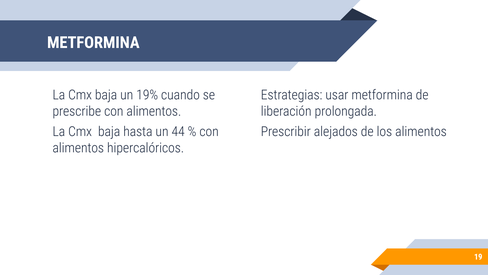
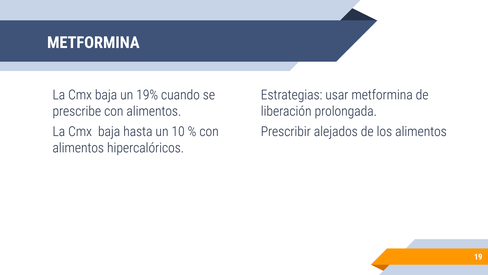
44: 44 -> 10
